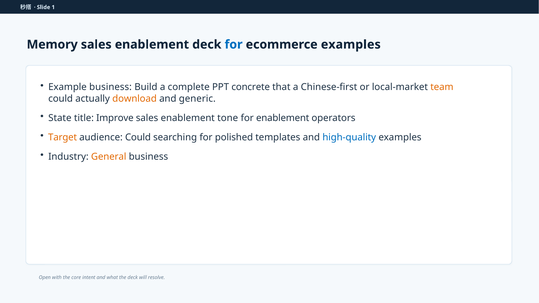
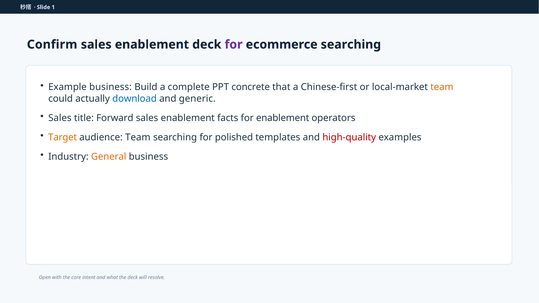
Memory: Memory -> Confirm
for at (234, 45) colour: blue -> purple
ecommerce examples: examples -> searching
download colour: orange -> blue
State at (60, 118): State -> Sales
Improve: Improve -> Forward
tone: tone -> facts
audience Could: Could -> Team
high-quality colour: blue -> red
